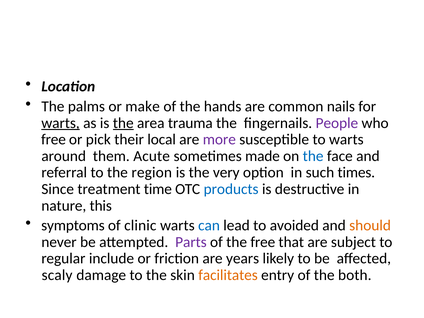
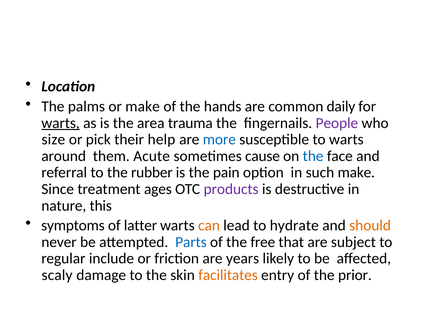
nails: nails -> daily
the at (123, 123) underline: present -> none
free at (53, 140): free -> size
local: local -> help
more colour: purple -> blue
made: made -> cause
region: region -> rubber
very: very -> pain
such times: times -> make
time: time -> ages
products colour: blue -> purple
clinic: clinic -> latter
can colour: blue -> orange
avoided: avoided -> hydrate
Parts colour: purple -> blue
both: both -> prior
